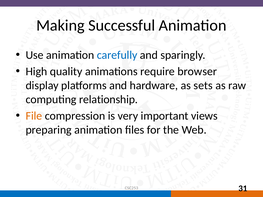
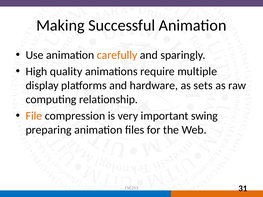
carefully colour: blue -> orange
browser: browser -> multiple
views: views -> swing
